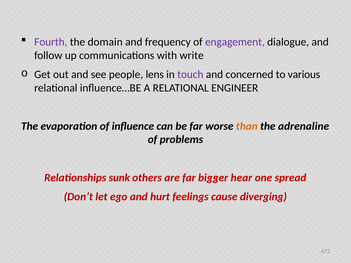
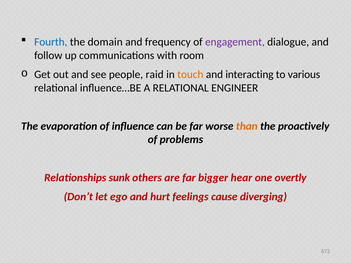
Fourth colour: purple -> blue
write: write -> room
lens: lens -> raid
touch colour: purple -> orange
concerned: concerned -> interacting
adrenaline: adrenaline -> proactively
spread: spread -> overtly
